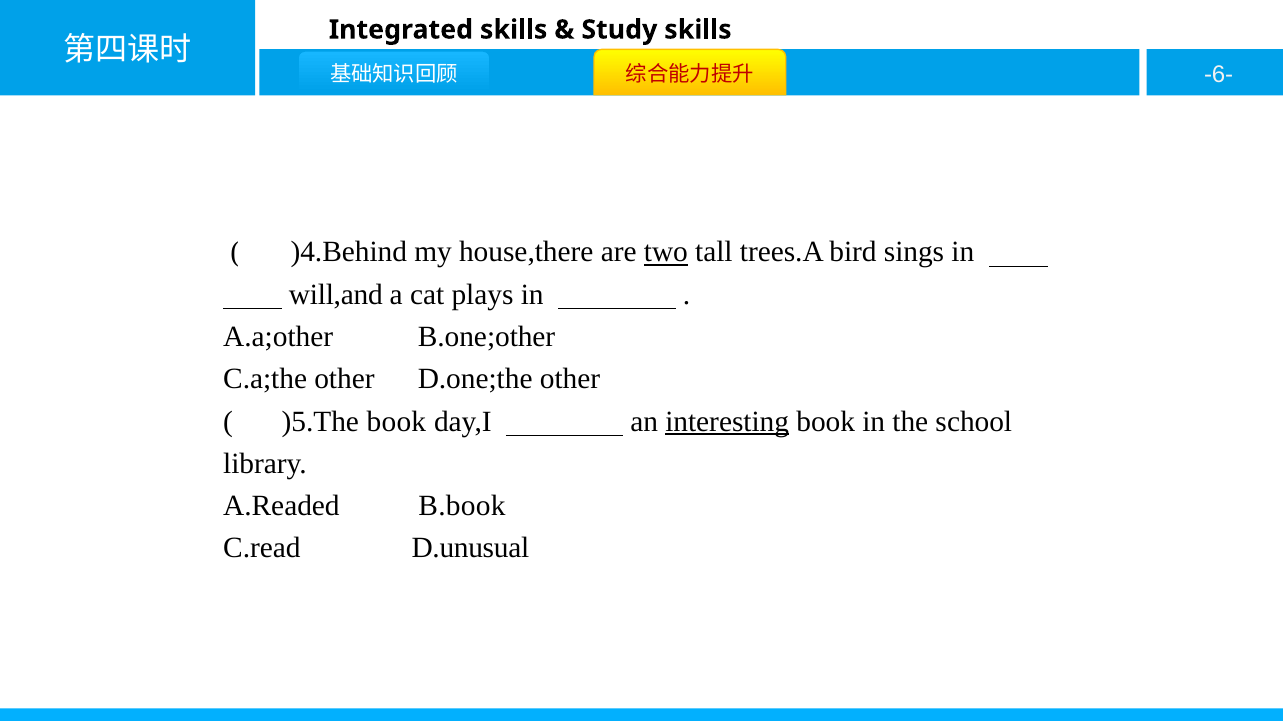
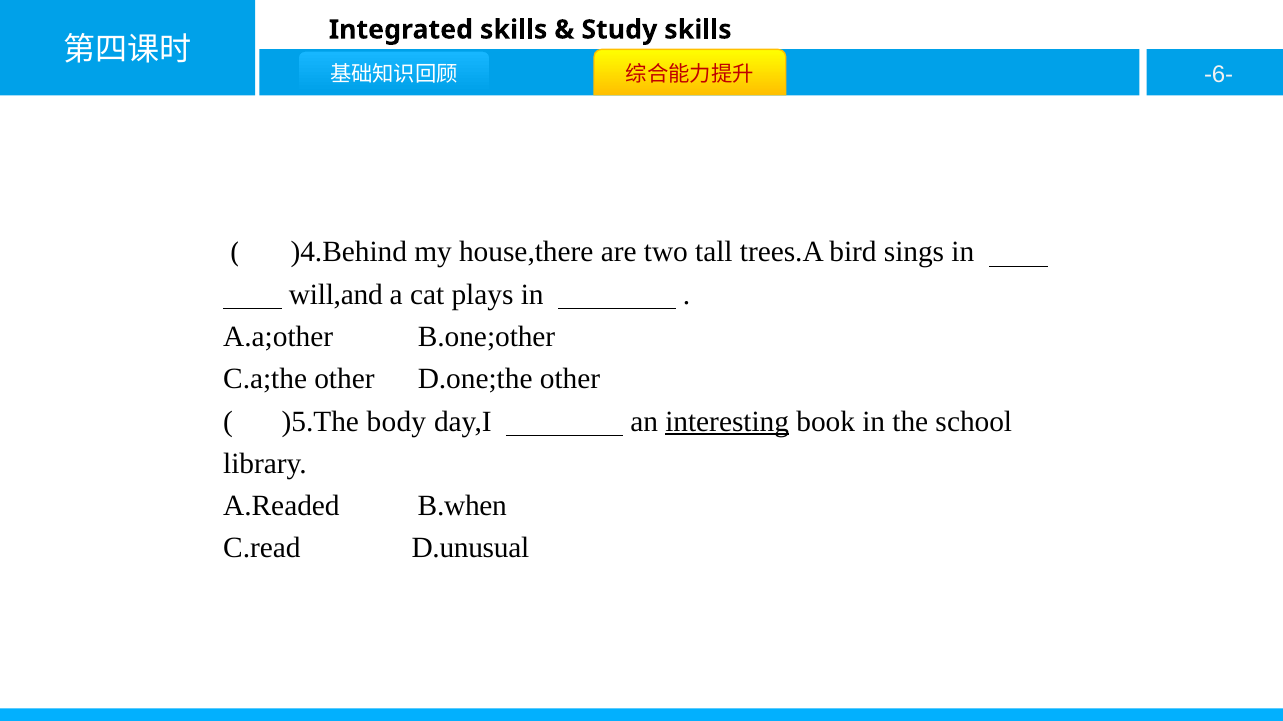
two underline: present -> none
)5.The book: book -> body
B.book: B.book -> B.when
